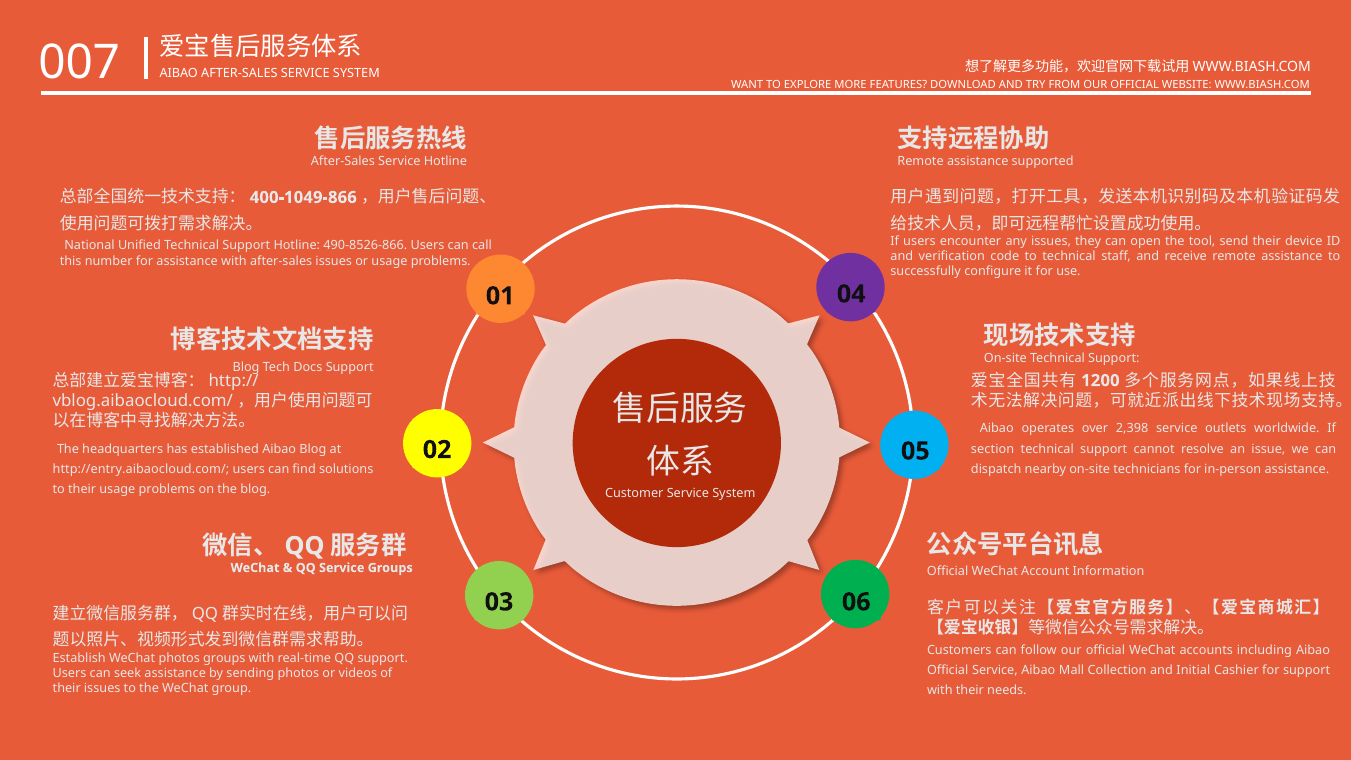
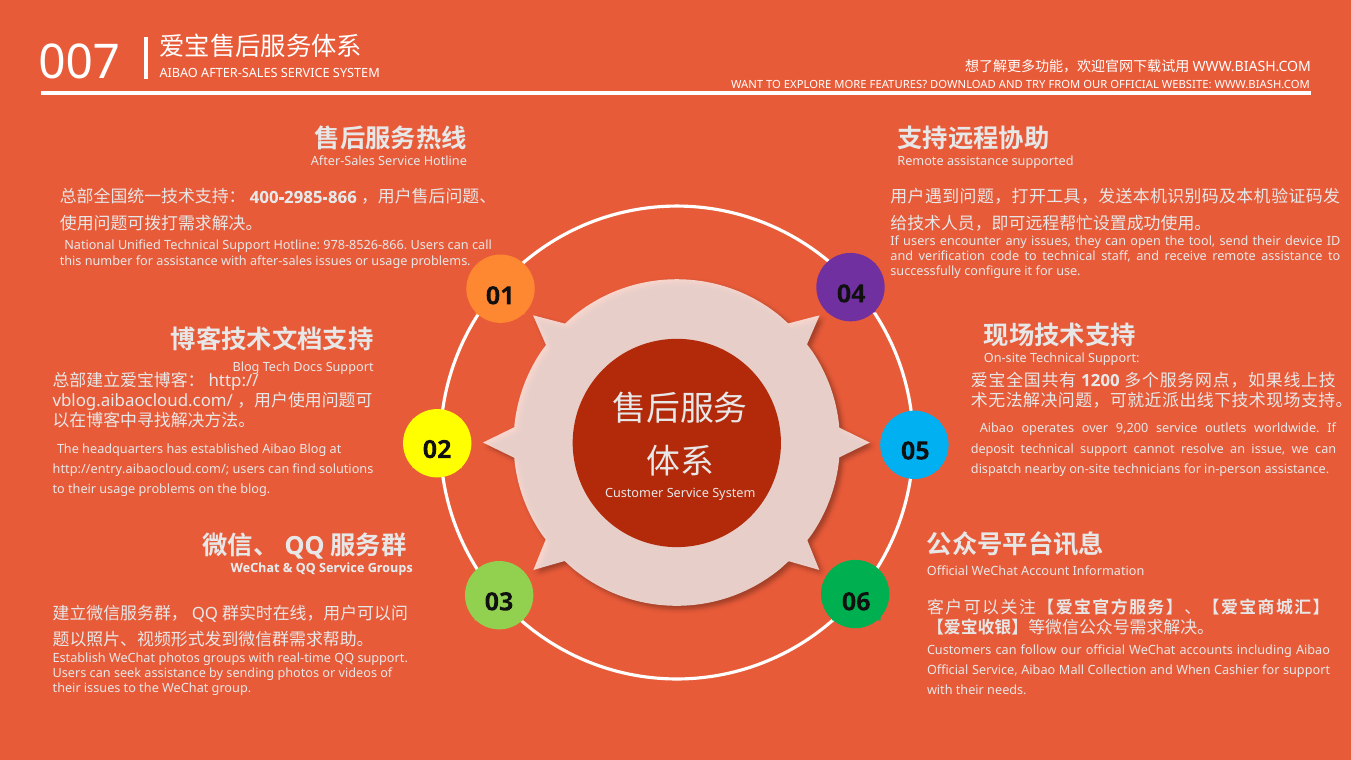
400-1049-866: 400-1049-866 -> 400-2985-866
490-8526-866: 490-8526-866 -> 978-8526-866
2,398: 2,398 -> 9,200
section: section -> deposit
Initial: Initial -> When
